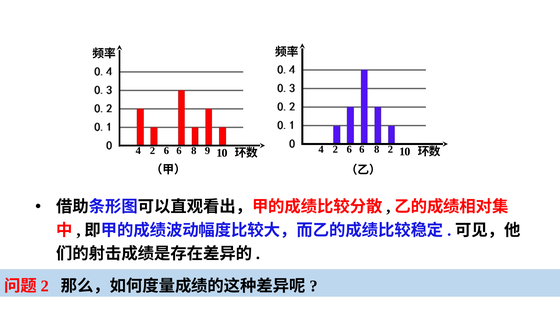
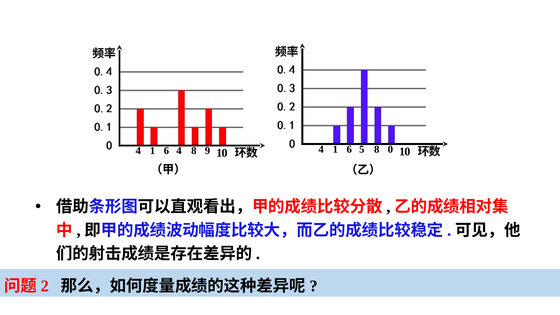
2 at (335, 149): 2 -> 1
6 at (362, 149): 6 -> 5
8 2: 2 -> 0
2 at (153, 151): 2 -> 1
6 at (179, 151): 6 -> 4
